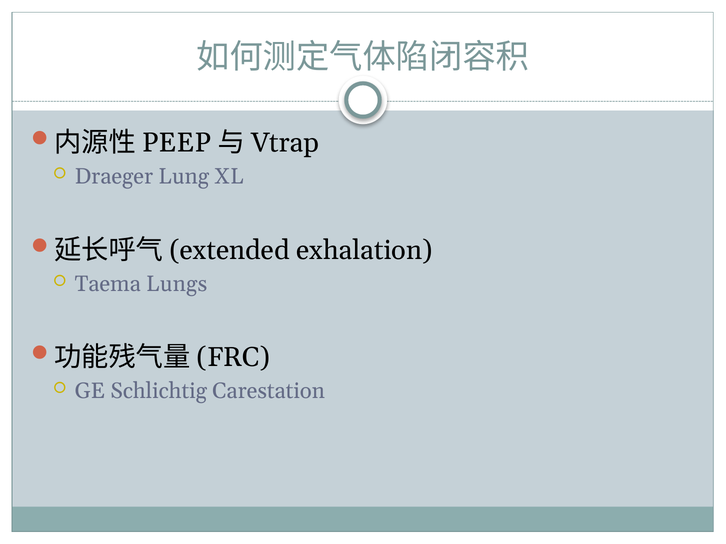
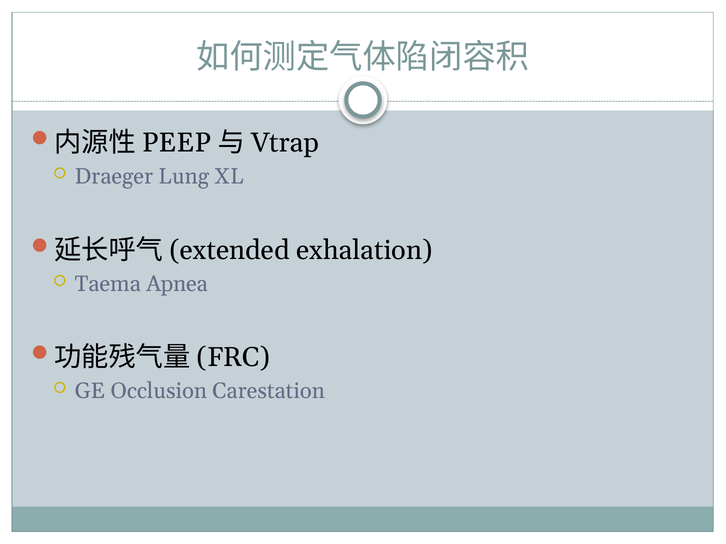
Lungs: Lungs -> Apnea
Schlichtig: Schlichtig -> Occlusion
